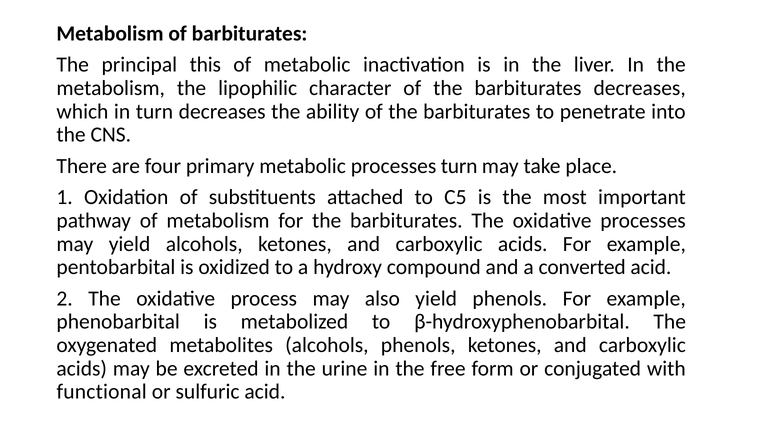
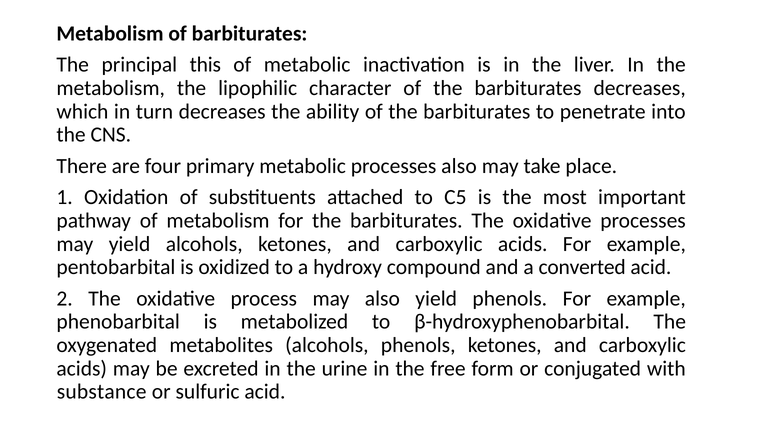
processes turn: turn -> also
functional: functional -> substance
